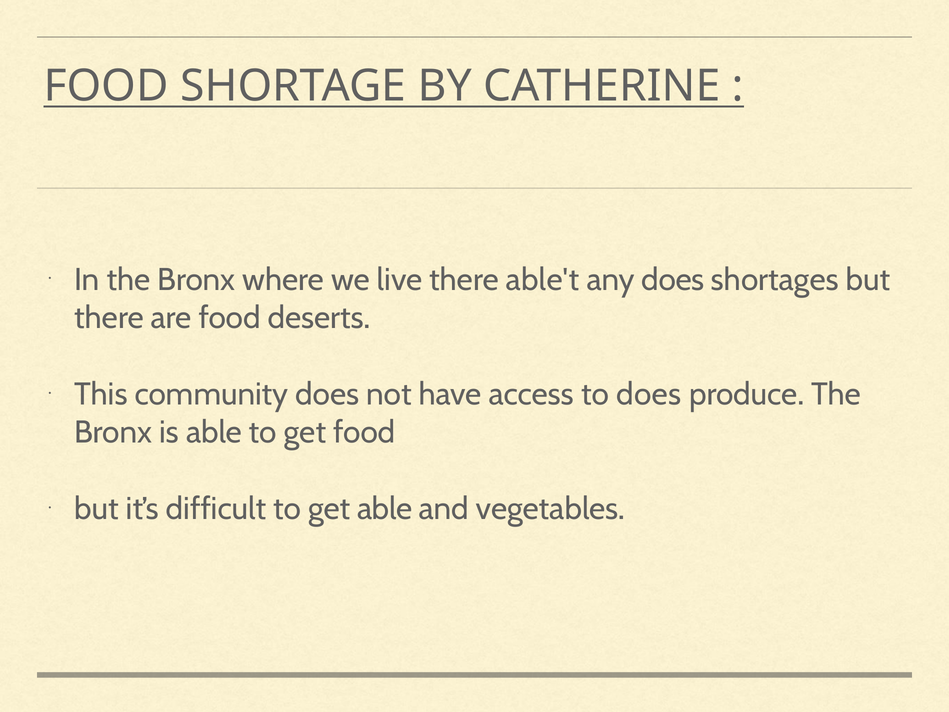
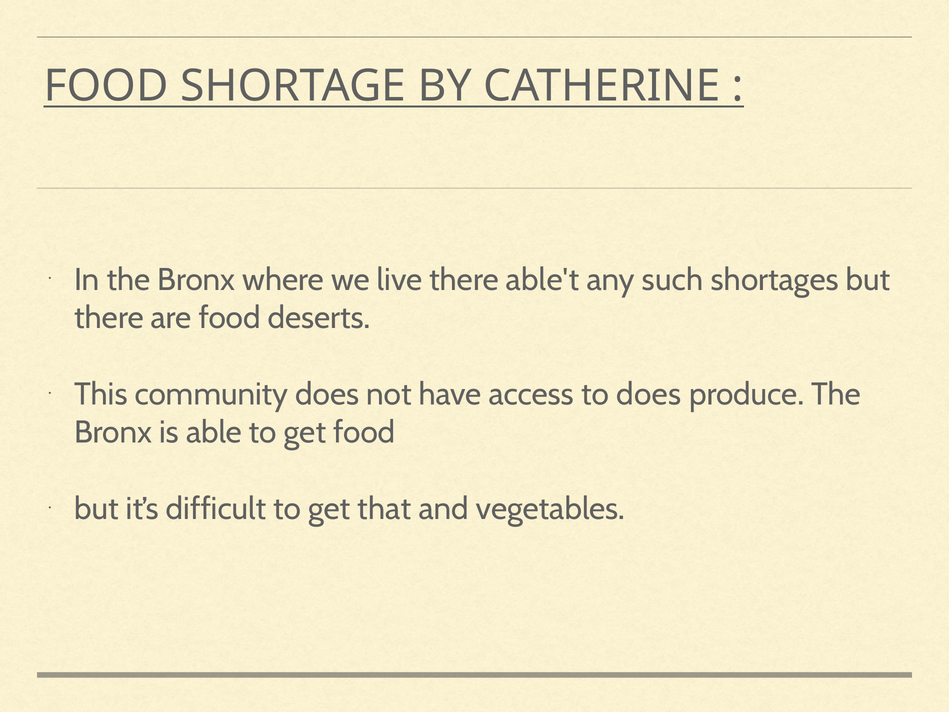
any does: does -> such
get able: able -> that
